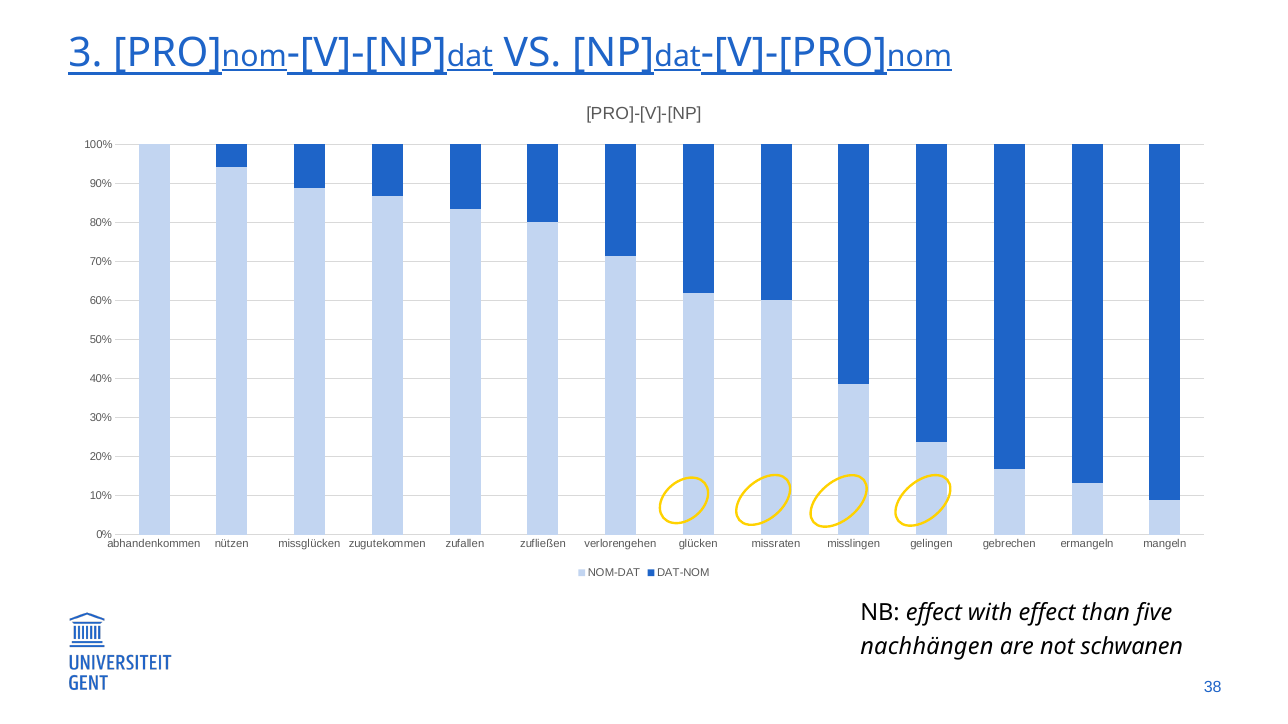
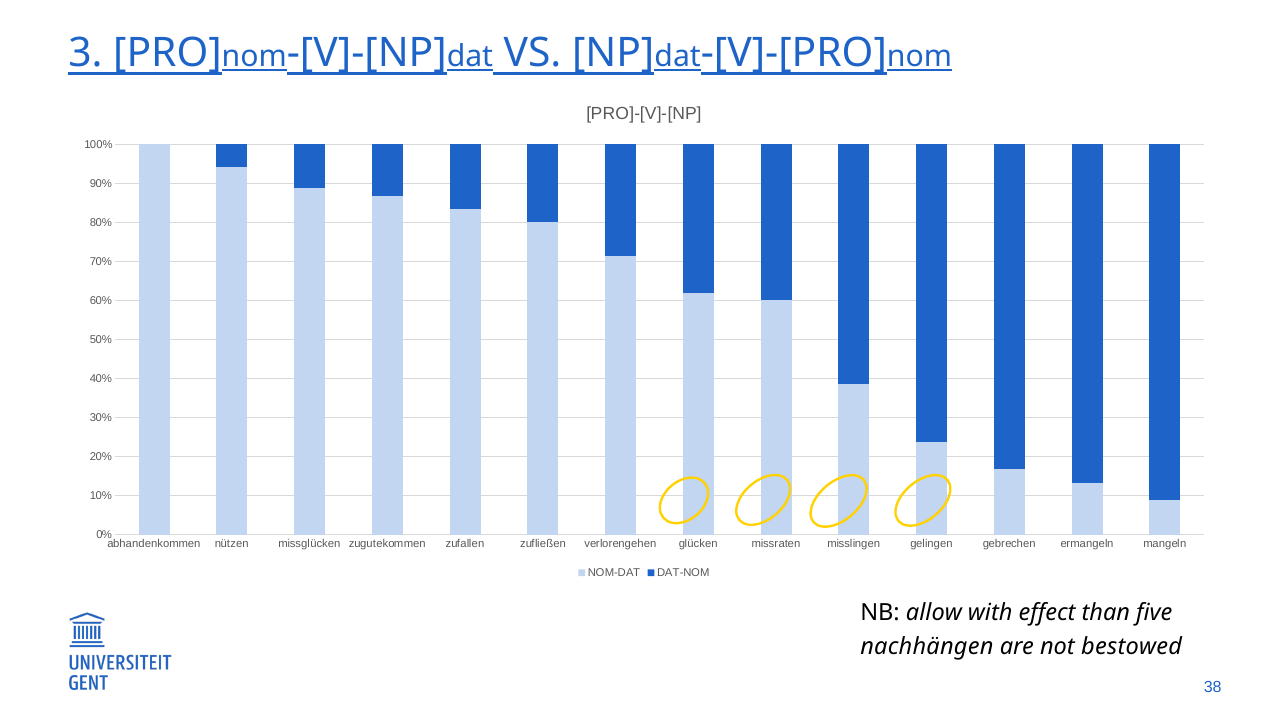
NB effect: effect -> allow
schwanen: schwanen -> bestowed
